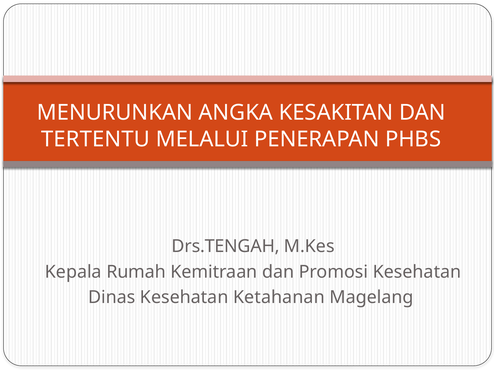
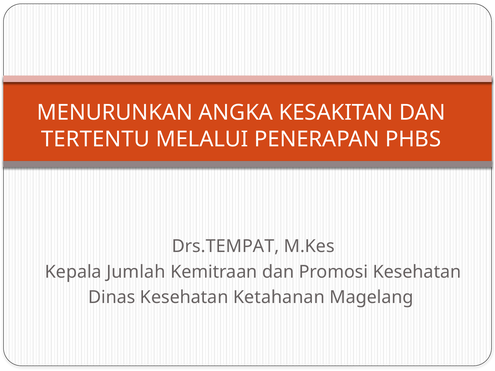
Drs.TENGAH: Drs.TENGAH -> Drs.TEMPAT
Rumah: Rumah -> Jumlah
